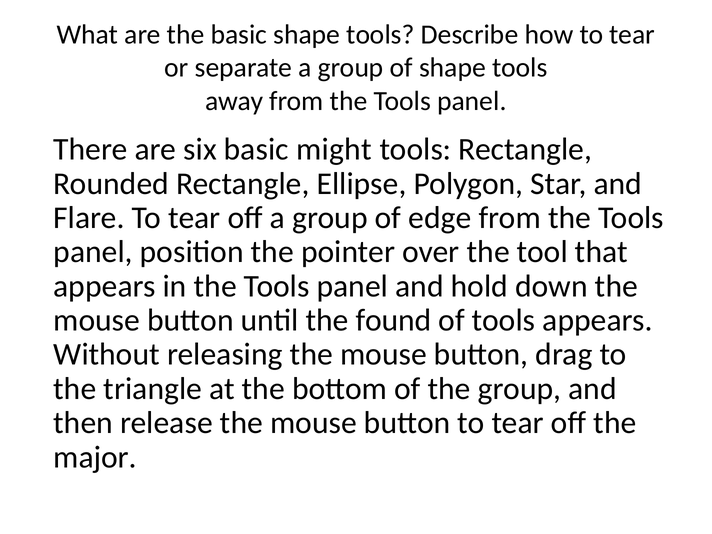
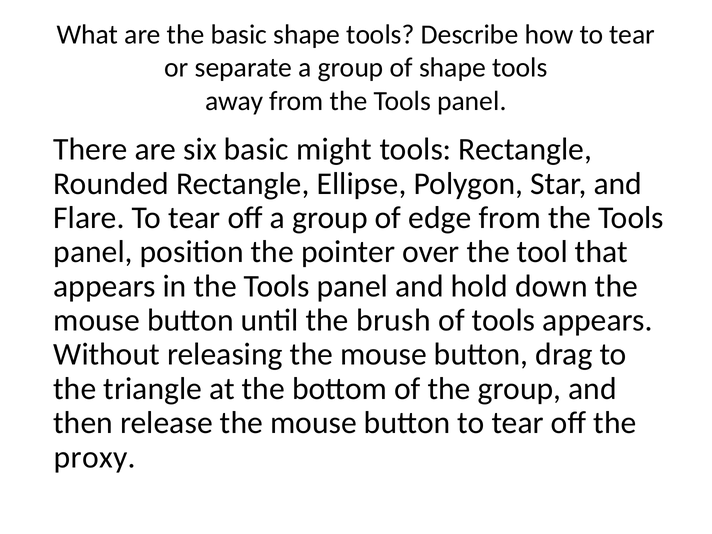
found: found -> brush
major: major -> proxy
